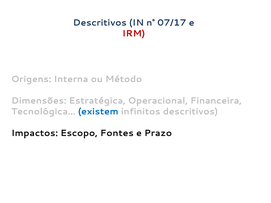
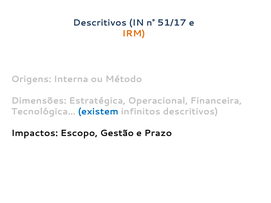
07/17: 07/17 -> 51/17
IRM colour: red -> orange
Fontes: Fontes -> Gestão
